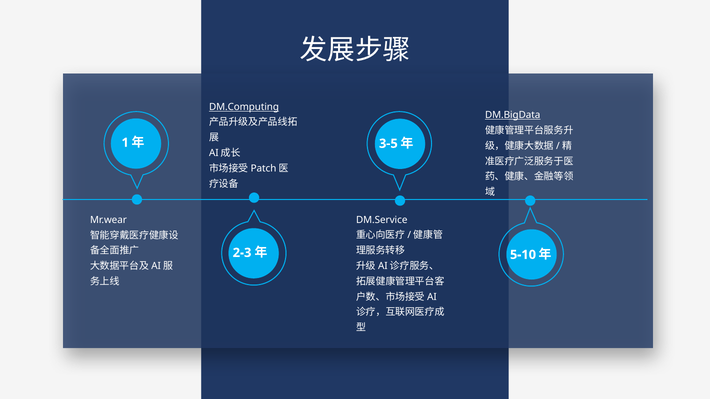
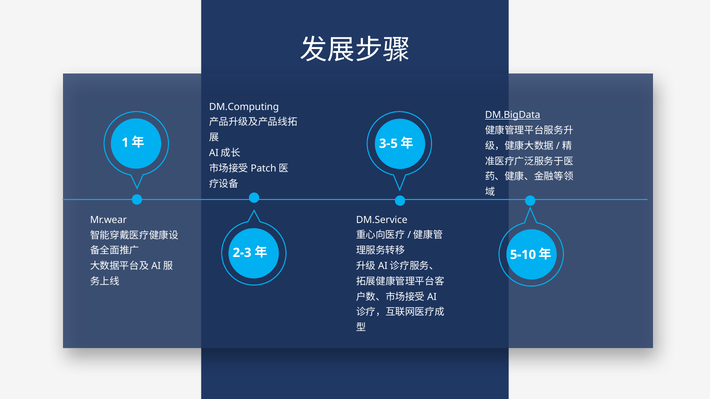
DM.Computing underline: present -> none
